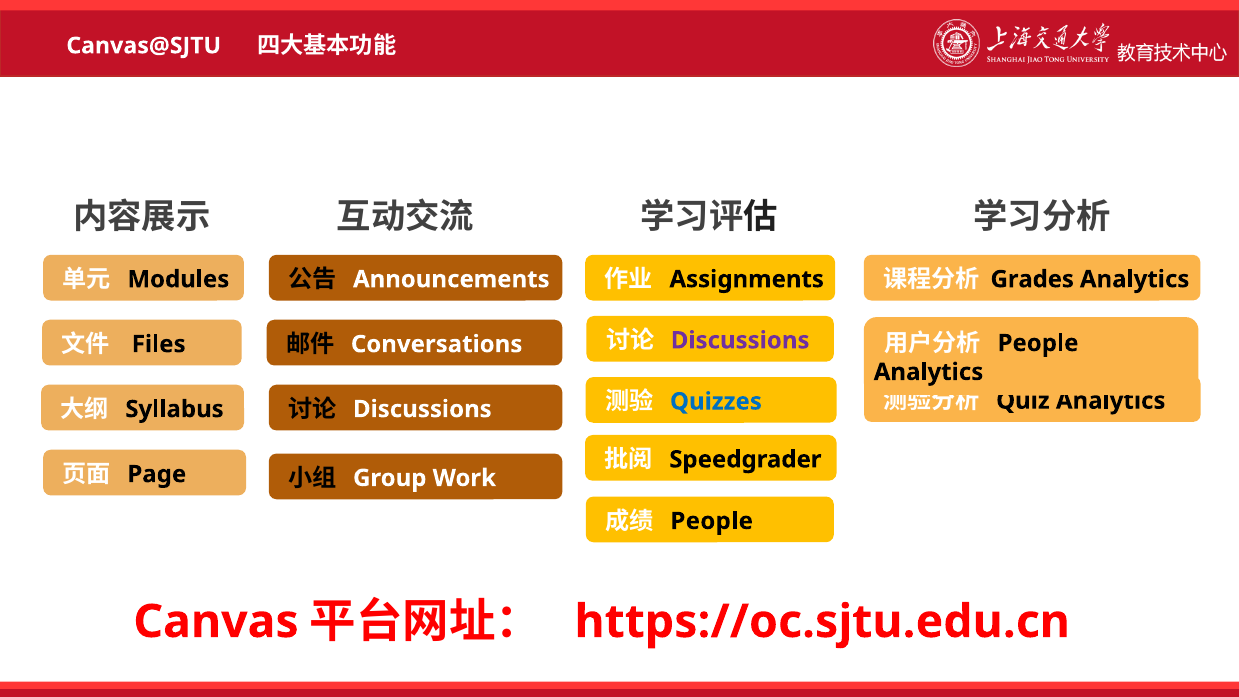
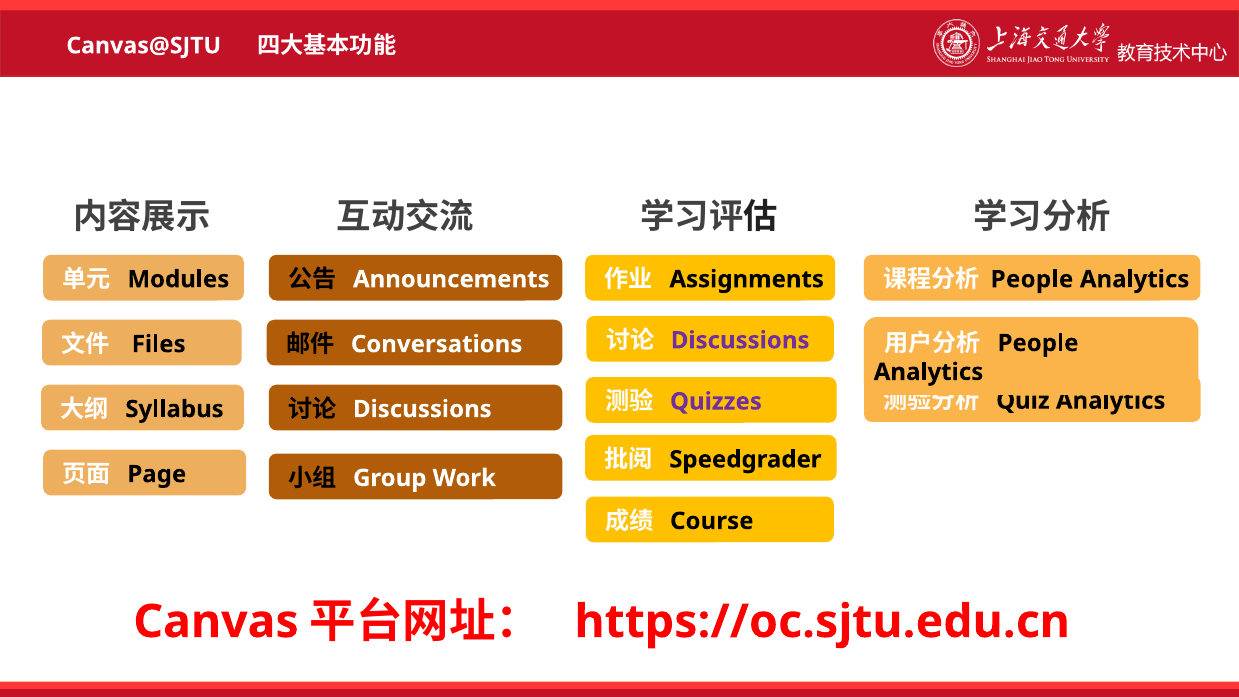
Grades at (1032, 279): Grades -> People
Quizzes colour: blue -> purple
People at (712, 521): People -> Course
